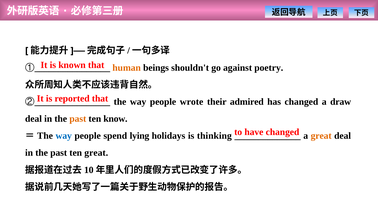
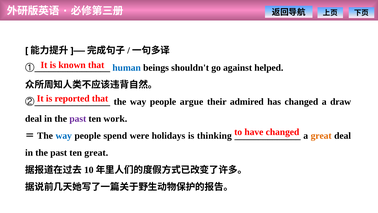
human colour: orange -> blue
poetry: poetry -> helped
wrote: wrote -> argue
past at (78, 119) colour: orange -> purple
know: know -> work
lying: lying -> were
